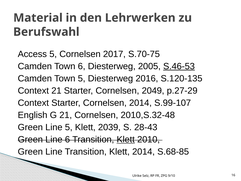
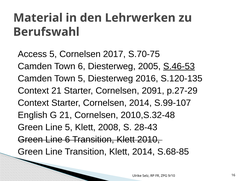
2049: 2049 -> 2091
2039: 2039 -> 2008
Klett at (126, 139) underline: present -> none
